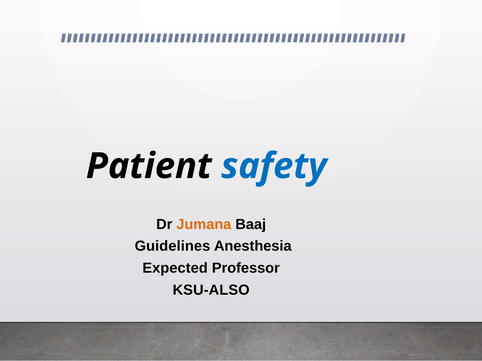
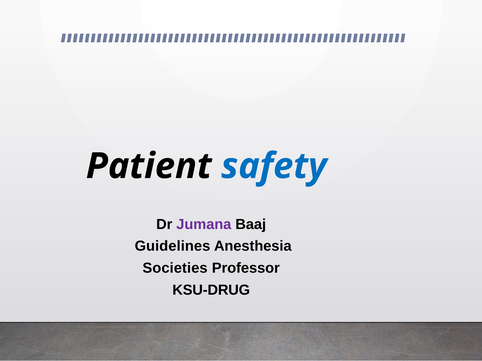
Jumana colour: orange -> purple
Expected: Expected -> Societies
KSU-ALSO: KSU-ALSO -> KSU-DRUG
